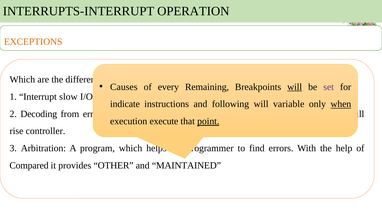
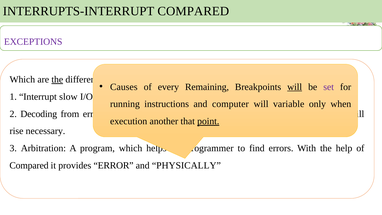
INTERRUPTS-INTERRUPT OPERATION: OPERATION -> COMPARED
EXCEPTIONS colour: orange -> purple
the at (57, 79) underline: none -> present
indicate: indicate -> running
following: following -> computer
when underline: present -> none
execute: execute -> another
controller: controller -> necessary
provides OTHER: OTHER -> ERROR
MAINTAINED: MAINTAINED -> PHYSICALLY
